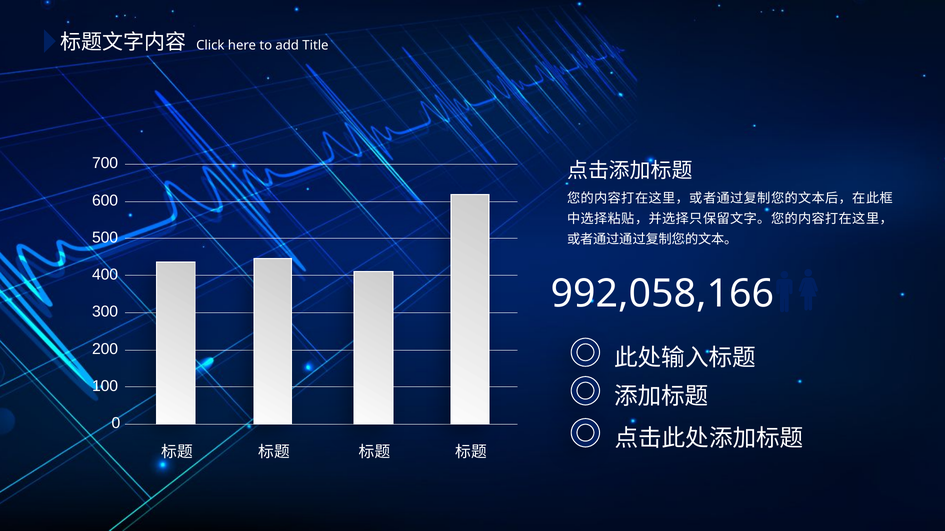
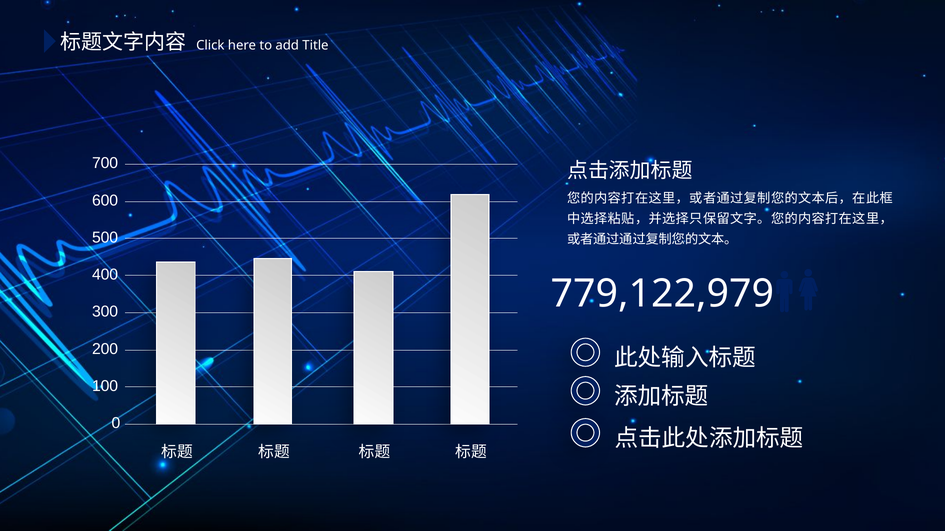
992,058,166: 992,058,166 -> 779,122,979
